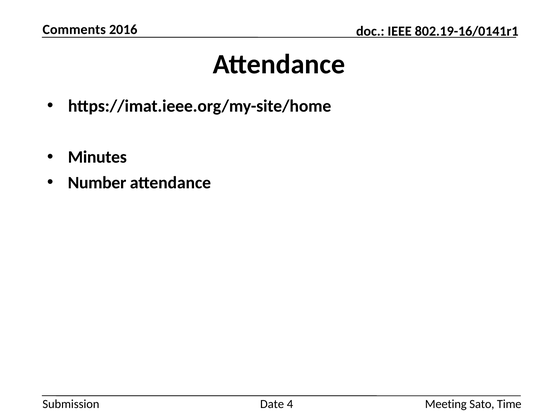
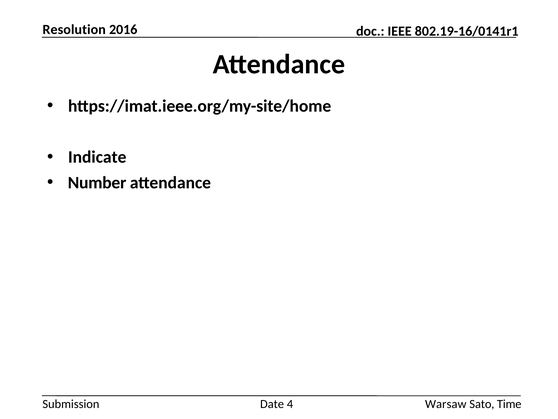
Comments: Comments -> Resolution
Minutes: Minutes -> Indicate
Meeting: Meeting -> Warsaw
